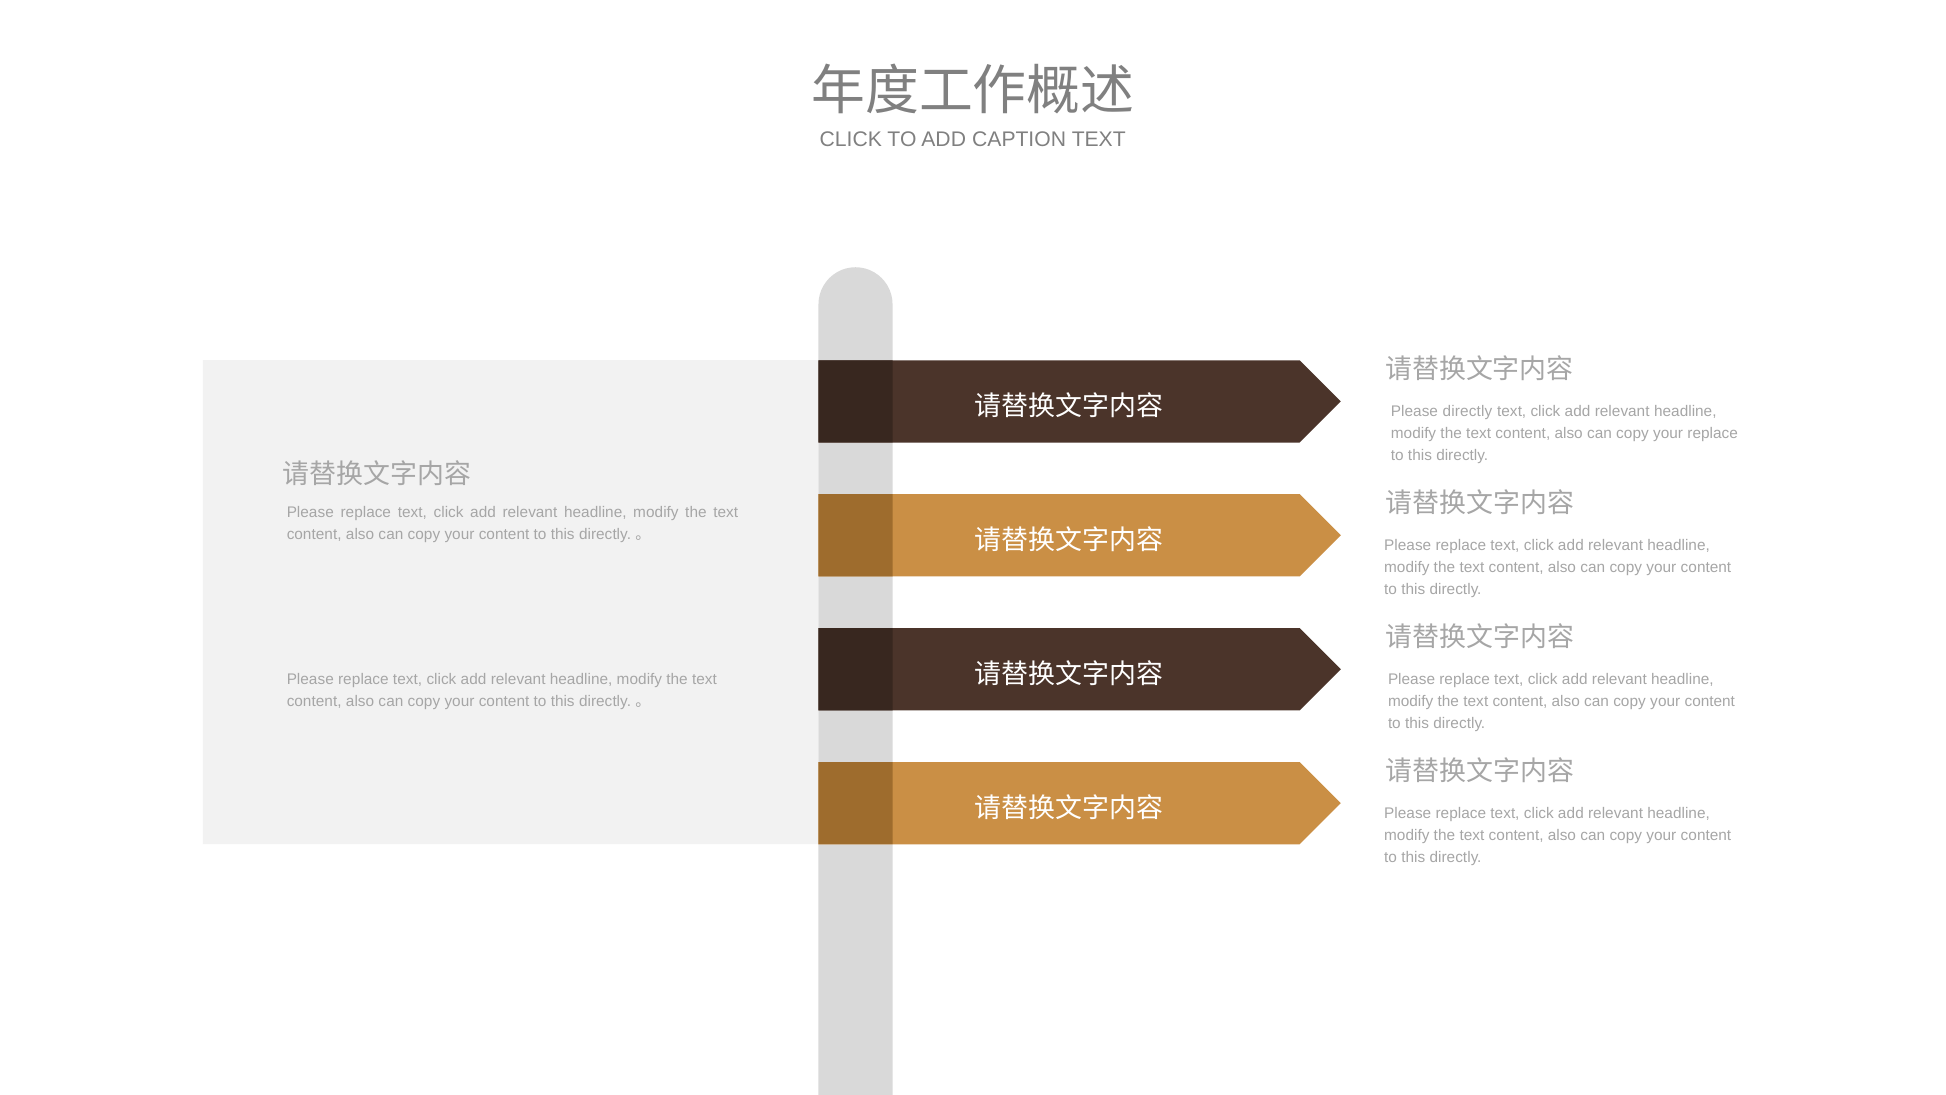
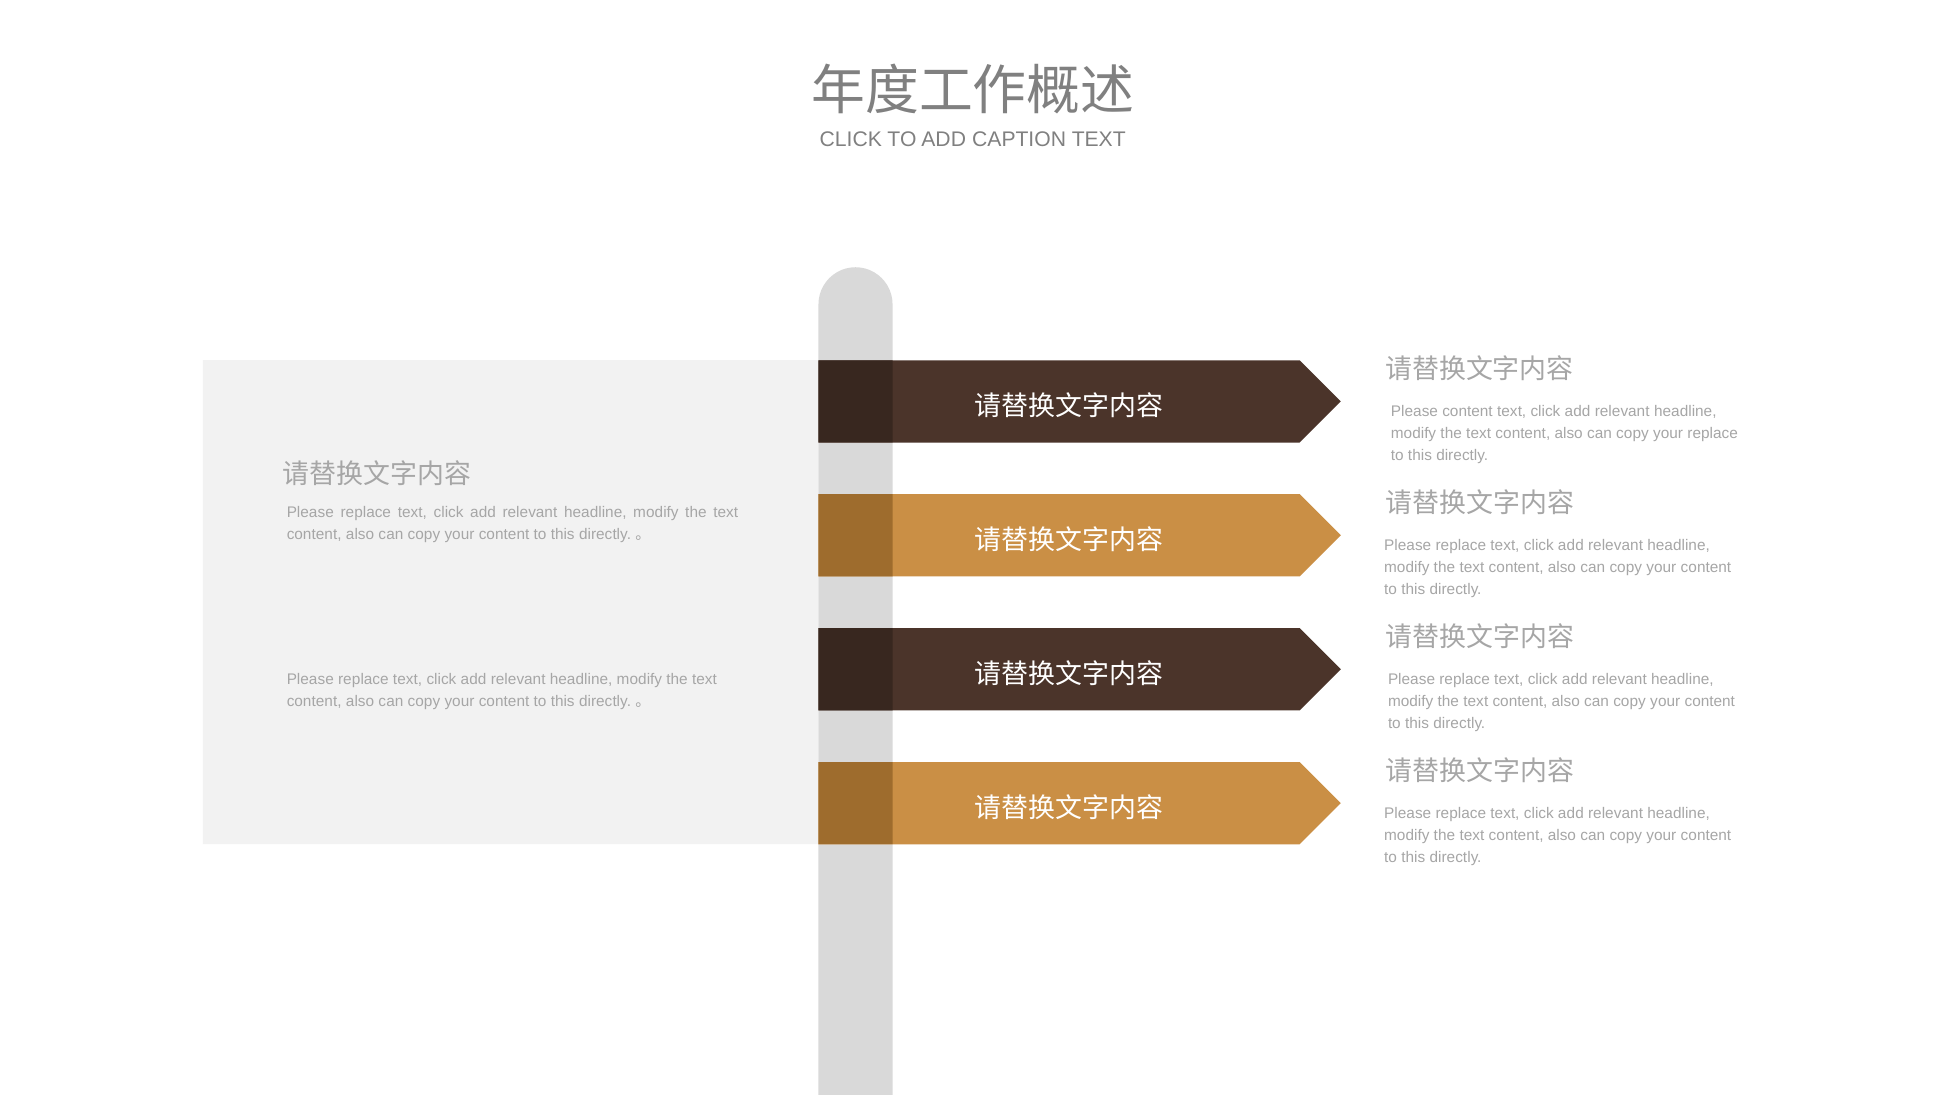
Please directly: directly -> content
